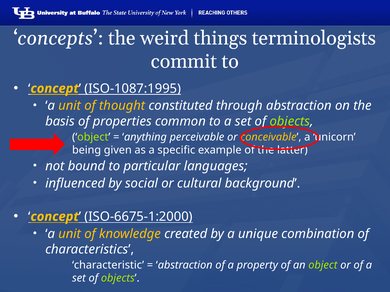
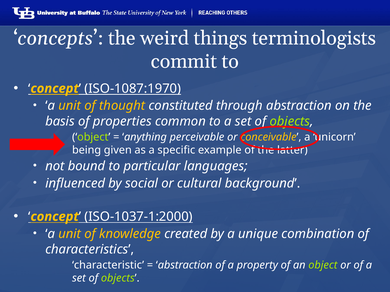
ISO-1087:1995: ISO-1087:1995 -> ISO-1087:1970
ISO-6675-1:2000: ISO-6675-1:2000 -> ISO-1037-1:2000
